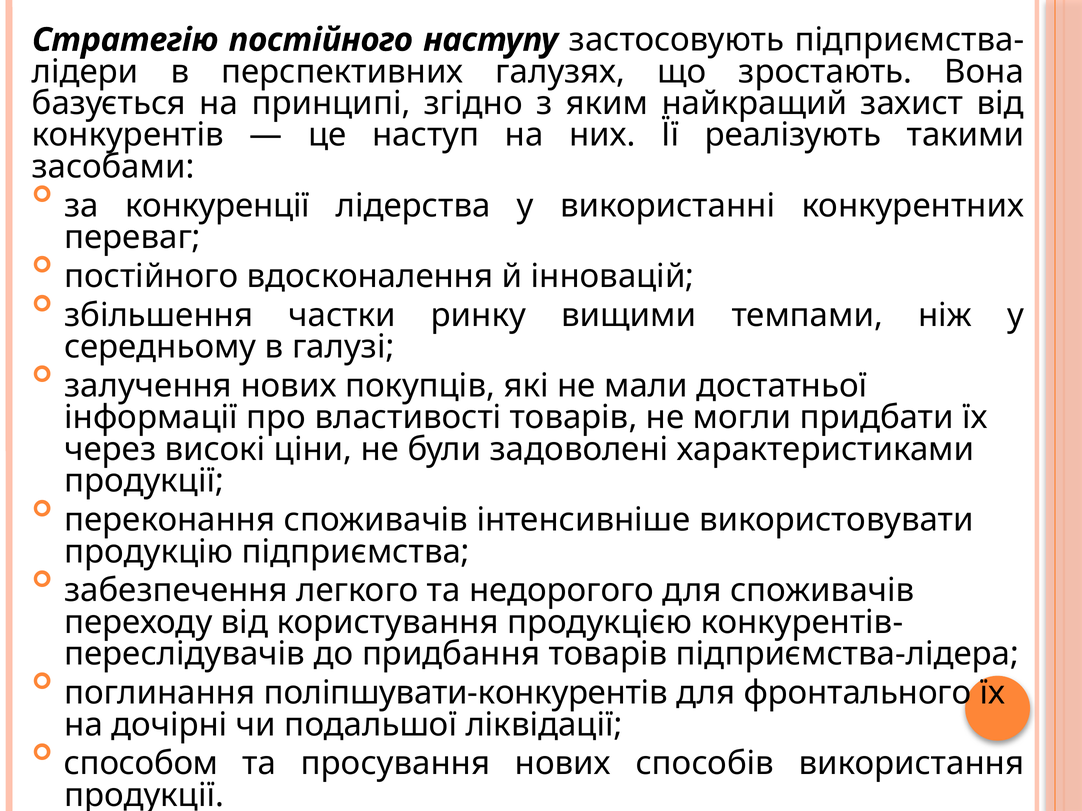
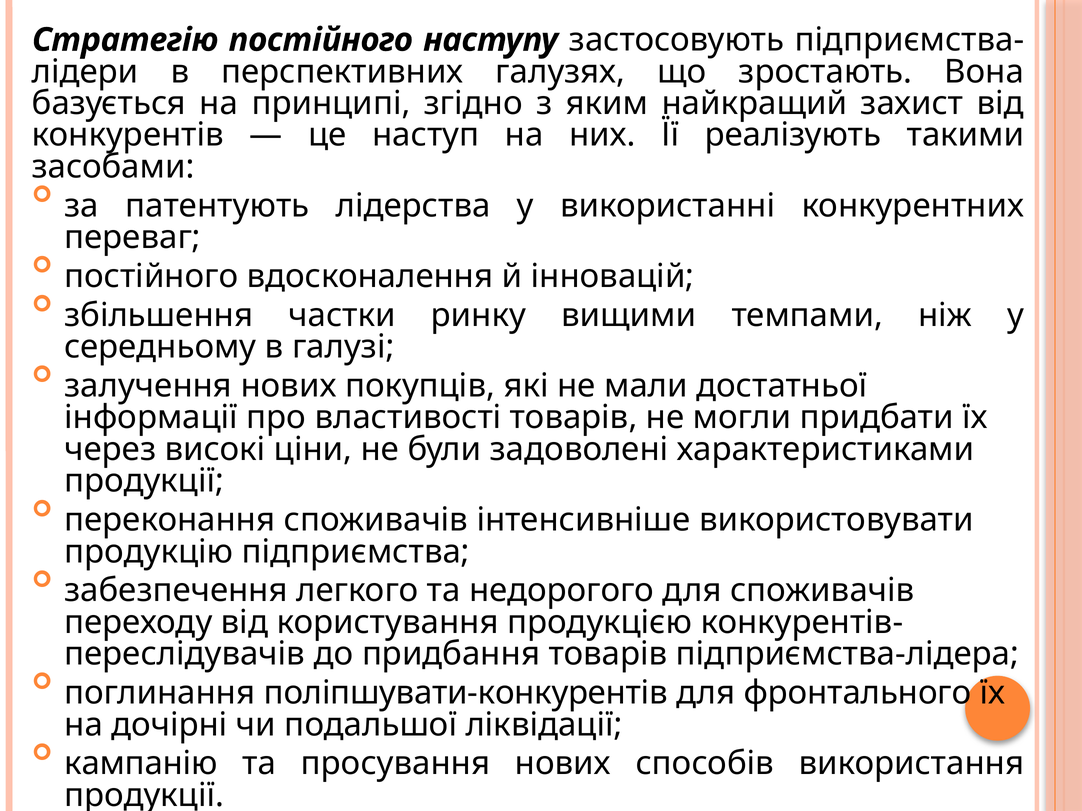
конкуренції: конкуренції -> патентують
способом: способом -> кампанію
